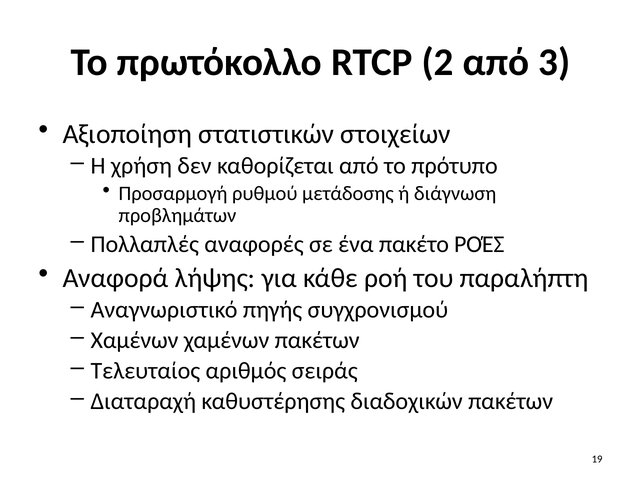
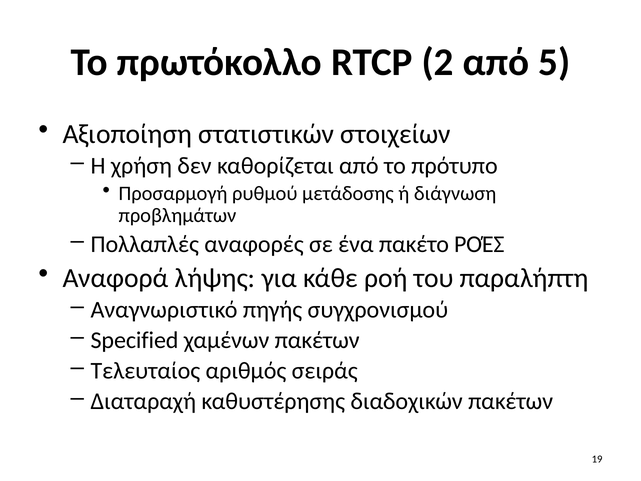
3: 3 -> 5
Χαμένων at (135, 340): Χαμένων -> Specified
